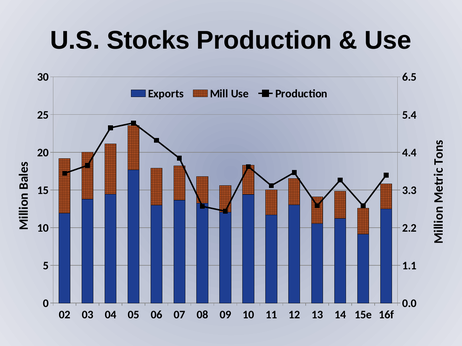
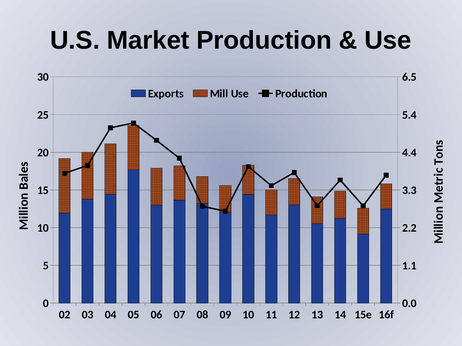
Stocks: Stocks -> Market
